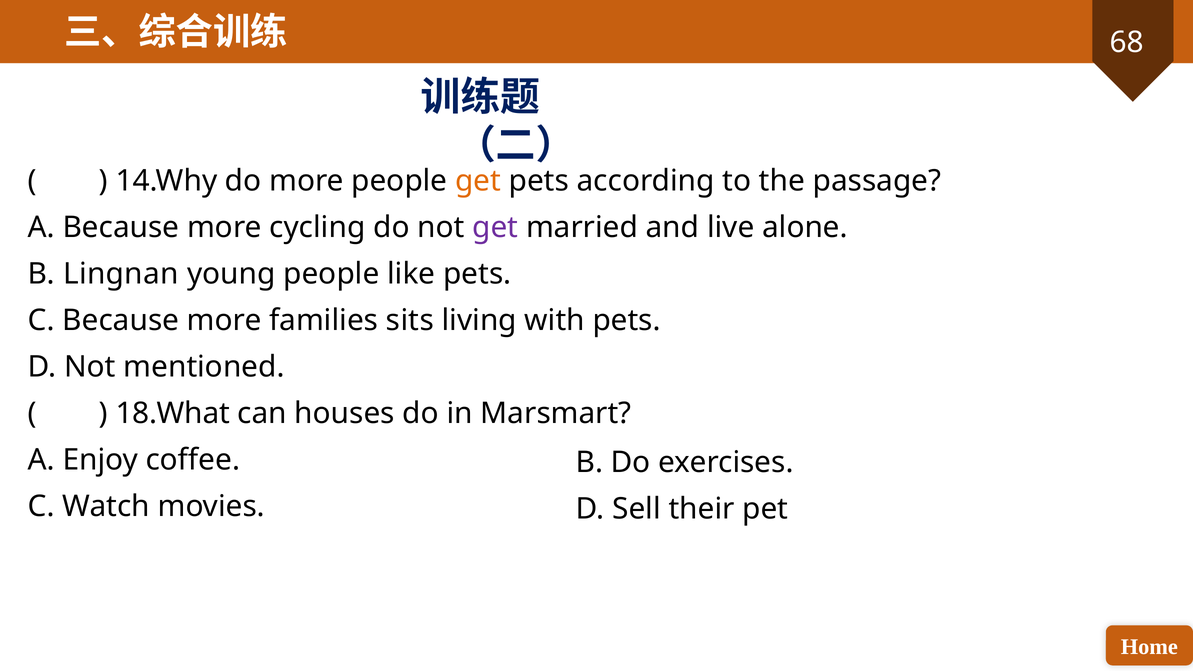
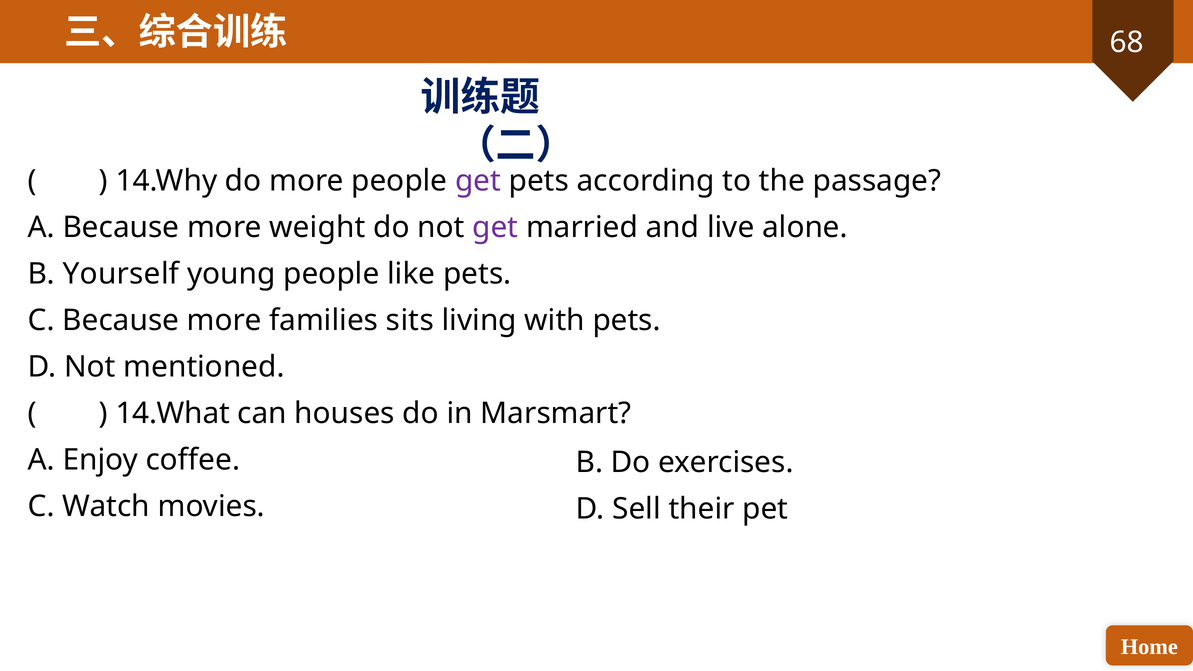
get at (478, 181) colour: orange -> purple
cycling: cycling -> weight
Lingnan: Lingnan -> Yourself
18.What: 18.What -> 14.What
